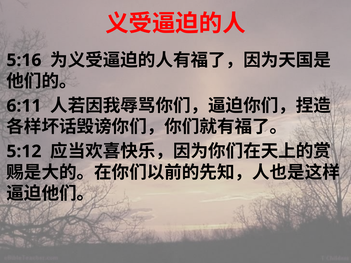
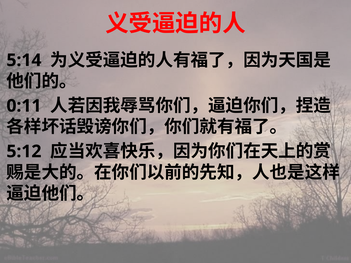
5:16: 5:16 -> 5:14
6:11: 6:11 -> 0:11
